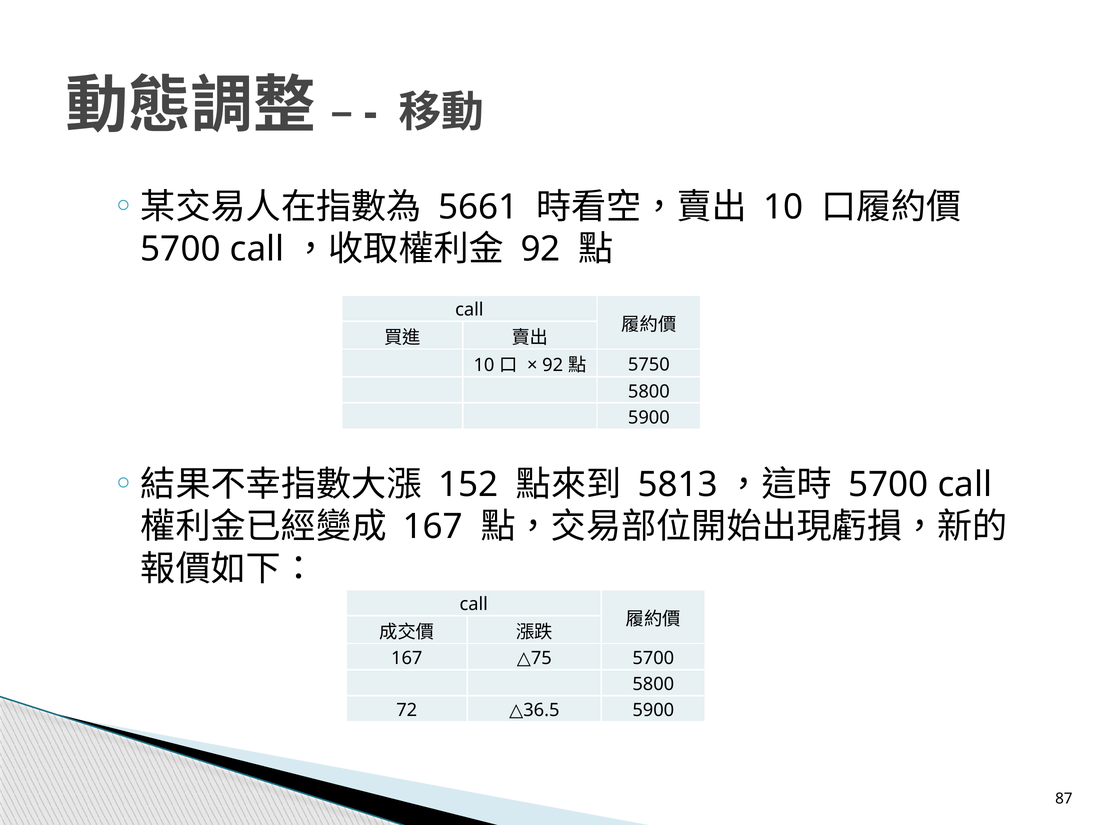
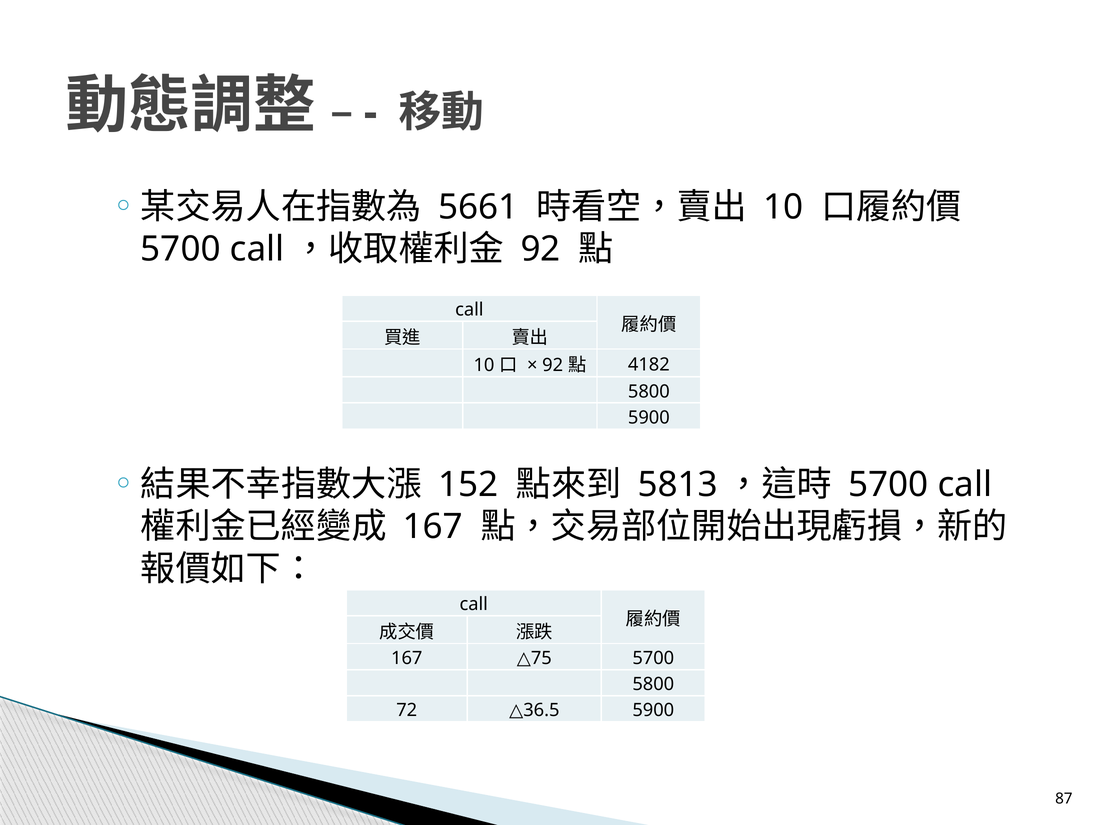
5750: 5750 -> 4182
